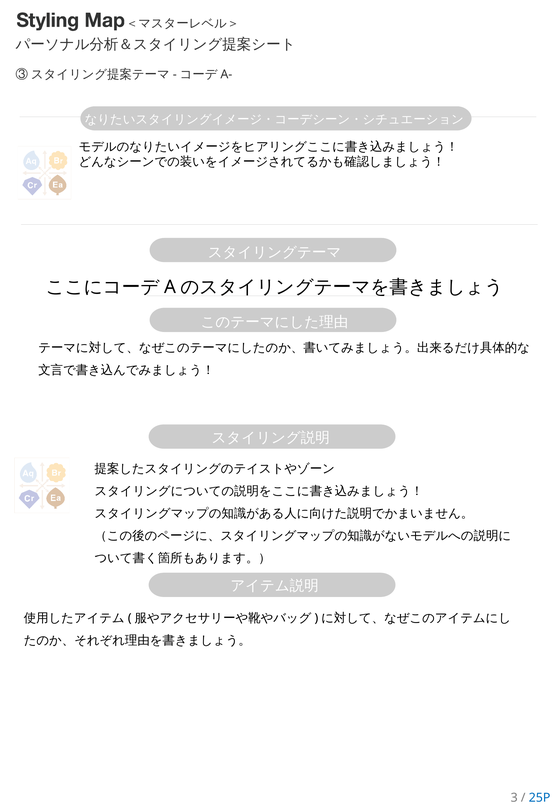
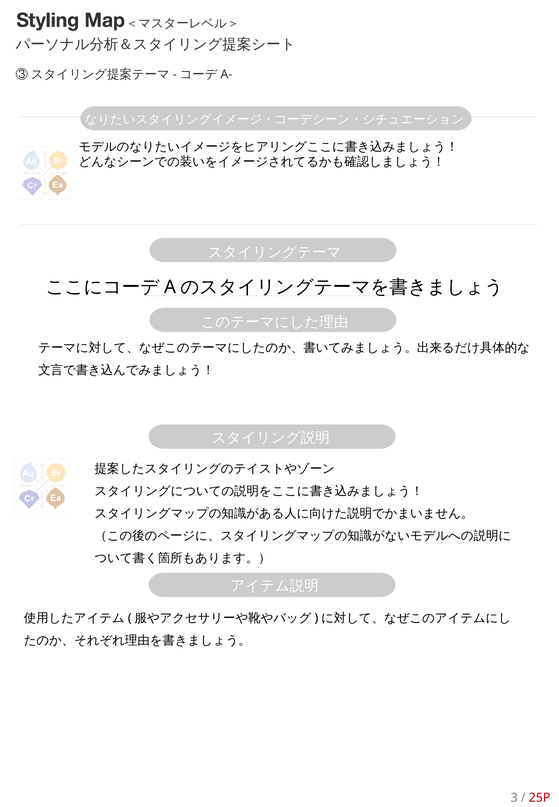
25P colour: blue -> red
